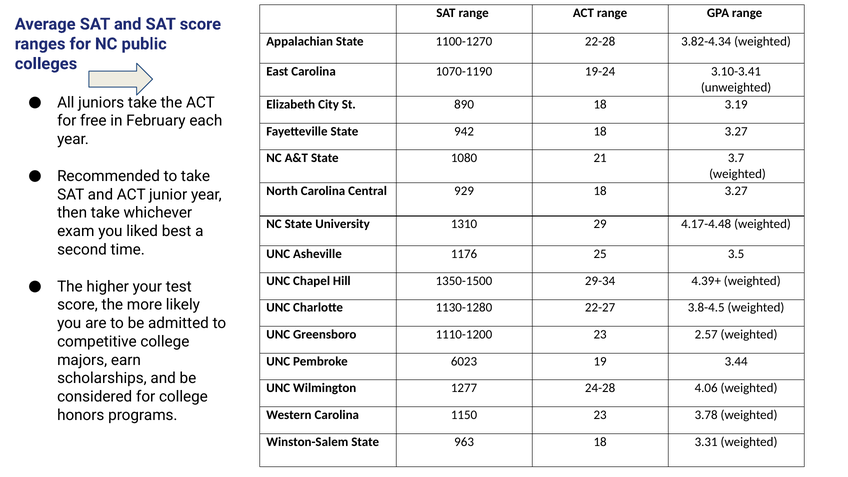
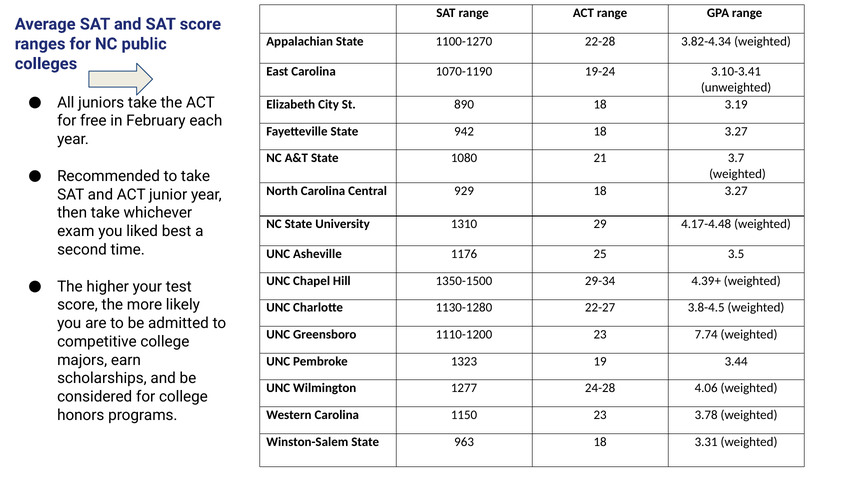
2.57: 2.57 -> 7.74
6023: 6023 -> 1323
